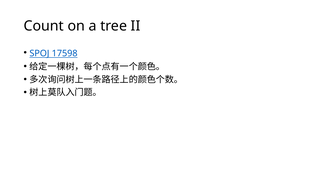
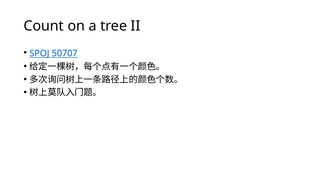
17598: 17598 -> 50707
